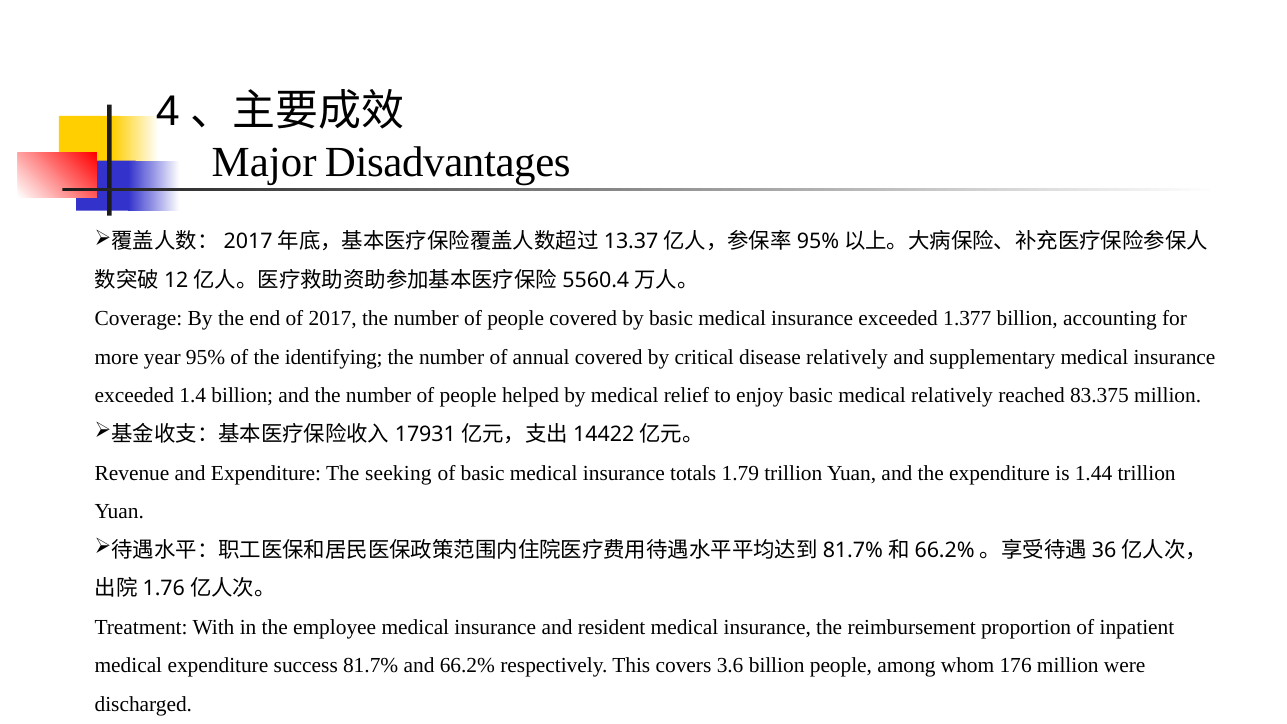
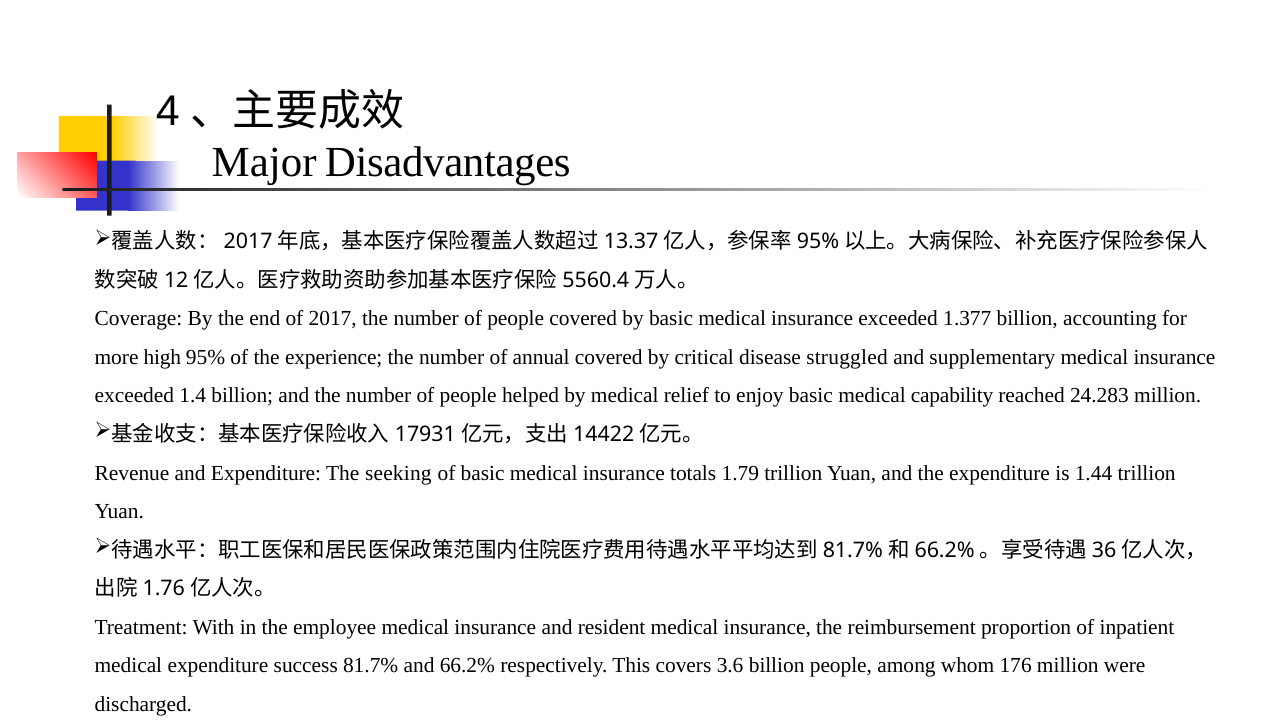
year: year -> high
identifying: identifying -> experience
disease relatively: relatively -> struggled
medical relatively: relatively -> capability
83.375: 83.375 -> 24.283
